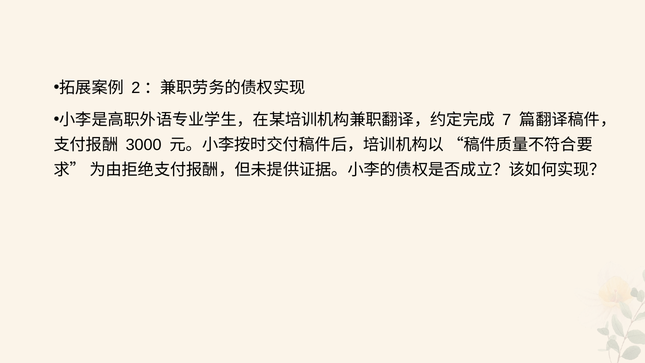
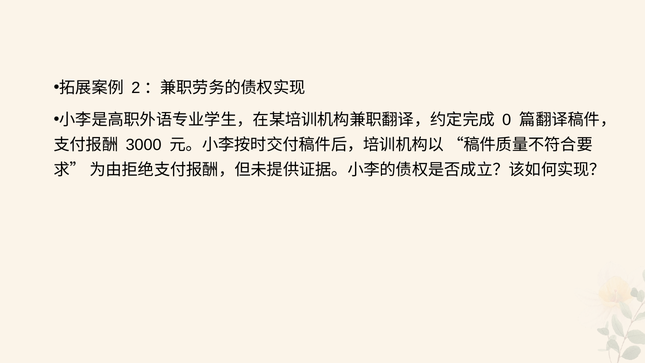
7: 7 -> 0
